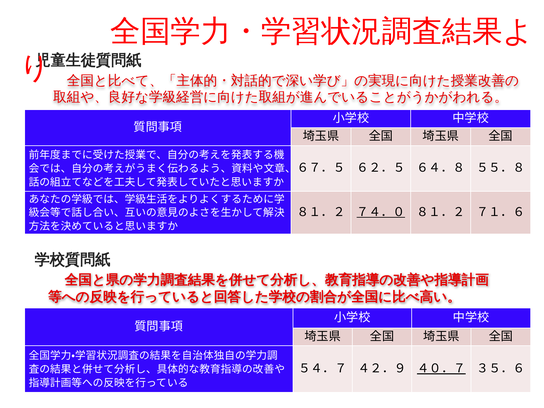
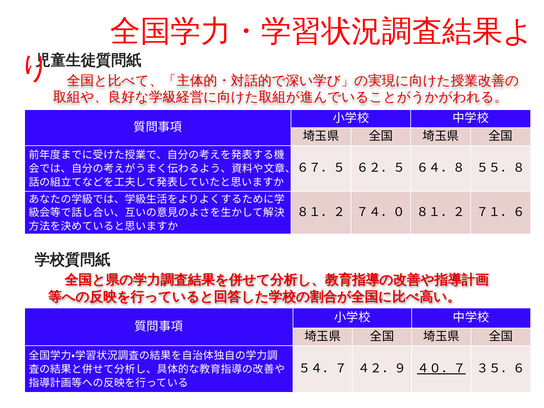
７４．０ underline: present -> none
